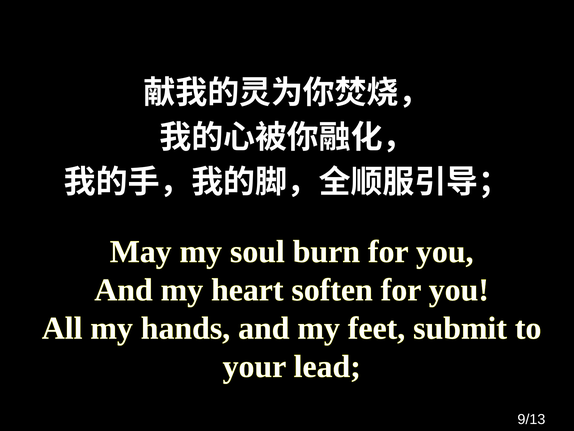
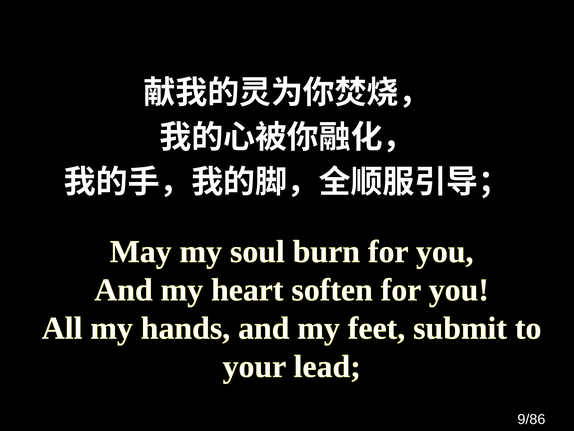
9/13: 9/13 -> 9/86
